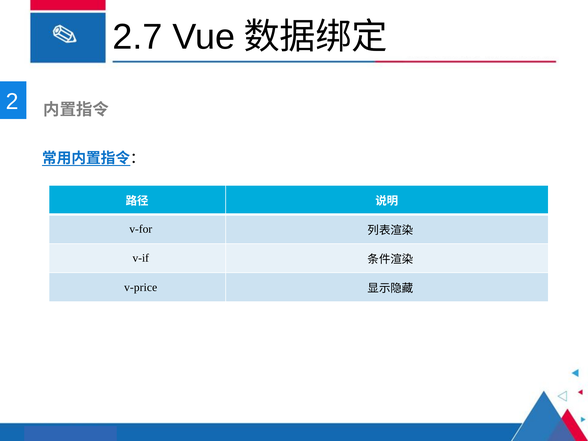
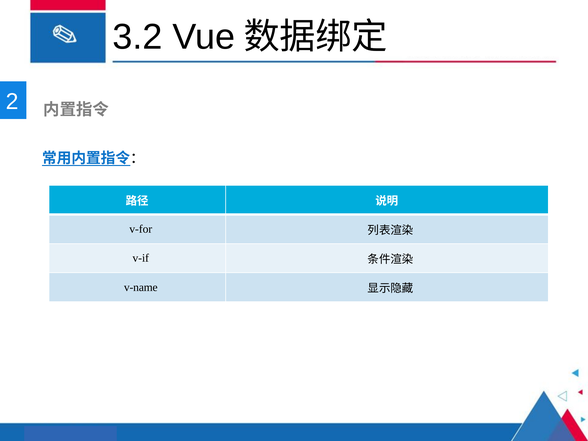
2.7: 2.7 -> 3.2
v-price: v-price -> v-name
